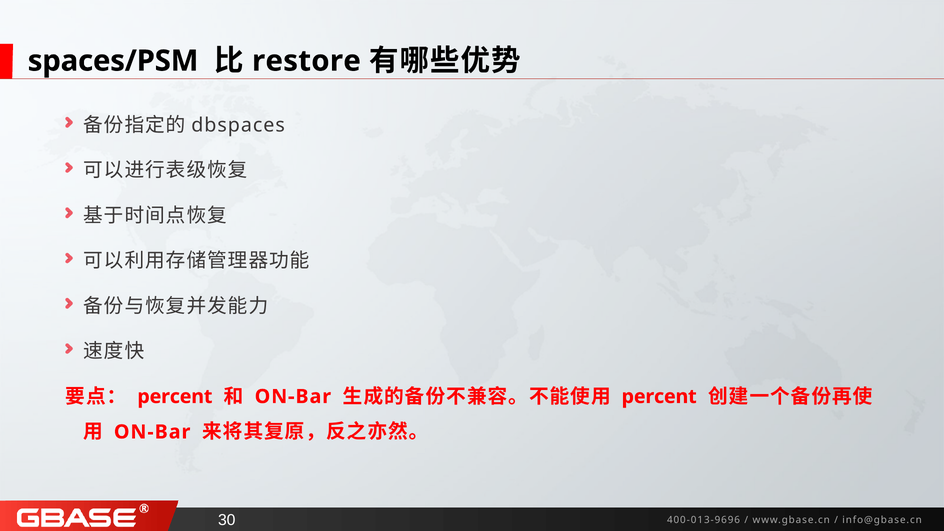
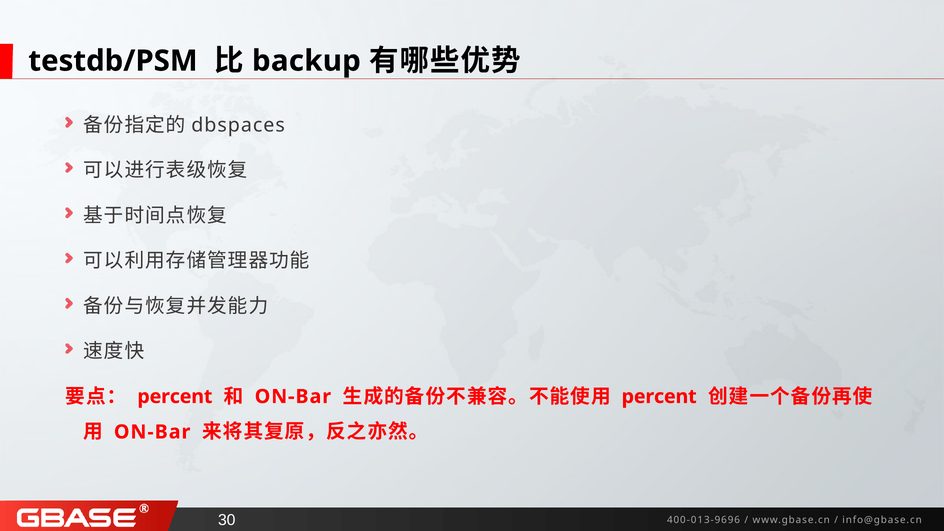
spaces/PSM: spaces/PSM -> testdb/PSM
restore: restore -> backup
